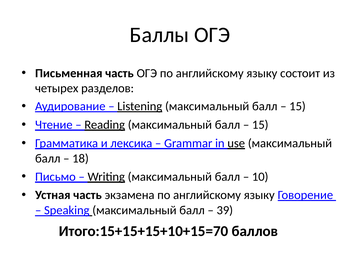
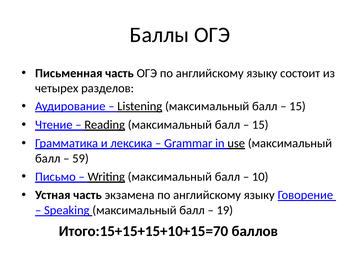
18: 18 -> 59
39: 39 -> 19
